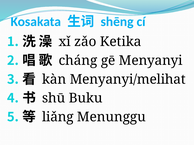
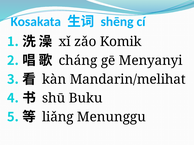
Ketika: Ketika -> Komik
Menyanyi/melihat: Menyanyi/melihat -> Mandarin/melihat
